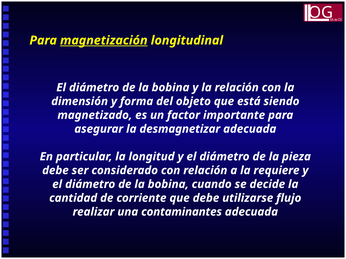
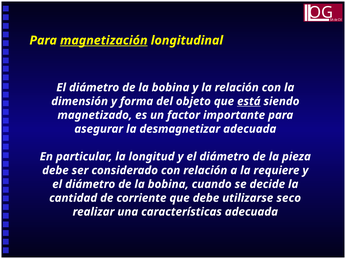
está underline: none -> present
flujo: flujo -> seco
contaminantes: contaminantes -> características
